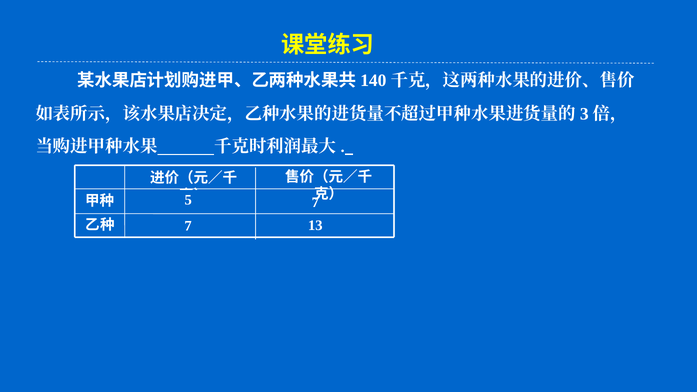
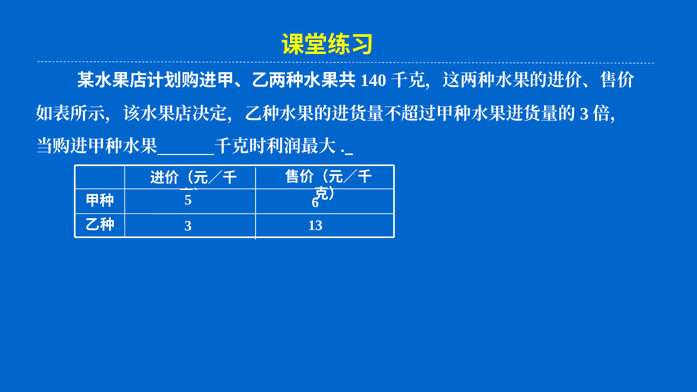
7 at (315, 203): 7 -> 6
7 at (188, 226): 7 -> 3
